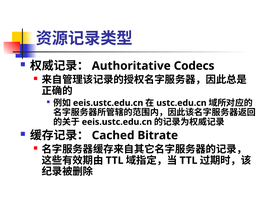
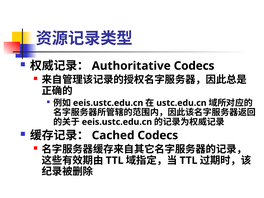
Bitrate at (158, 135): Bitrate -> Codecs
